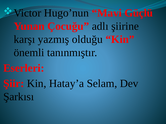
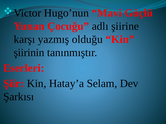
önemli: önemli -> şiirinin
